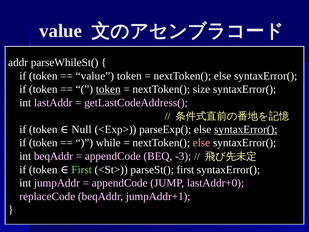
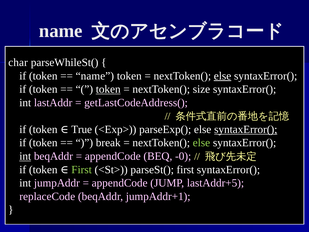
value at (61, 31): value -> name
addr: addr -> char
value at (95, 76): value -> name
else at (223, 76) underline: none -> present
Null: Null -> True
while: while -> break
else at (201, 143) colour: pink -> light green
int at (25, 156) underline: none -> present
-3: -3 -> -0
lastAddr+0: lastAddr+0 -> lastAddr+5
